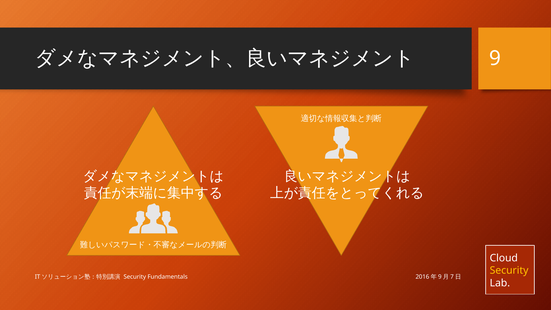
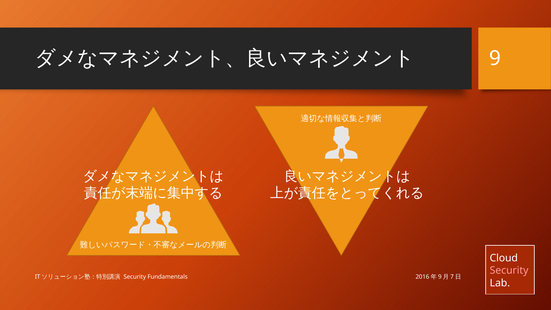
Security at (509, 270) colour: yellow -> pink
